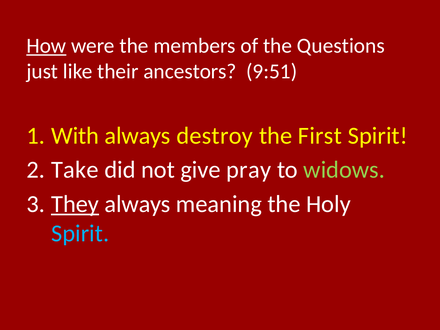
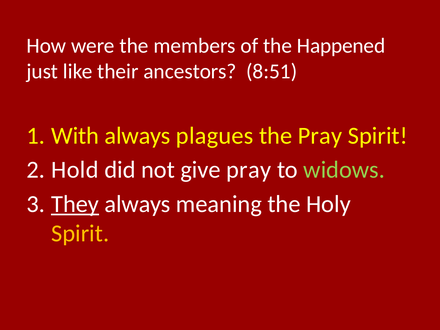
How underline: present -> none
Questions: Questions -> Happened
9:51: 9:51 -> 8:51
destroy: destroy -> plagues
the First: First -> Pray
Take: Take -> Hold
Spirit at (80, 233) colour: light blue -> yellow
